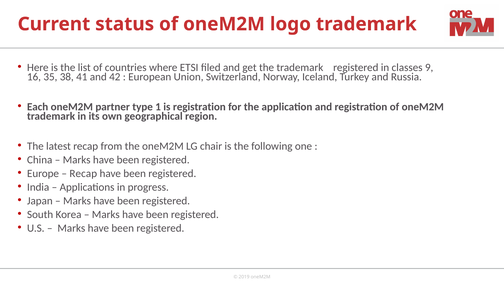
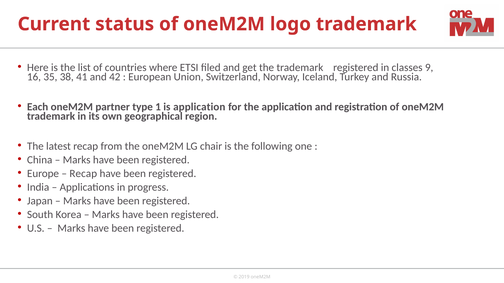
is registration: registration -> application
